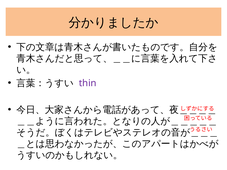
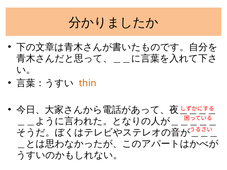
thin colour: purple -> orange
